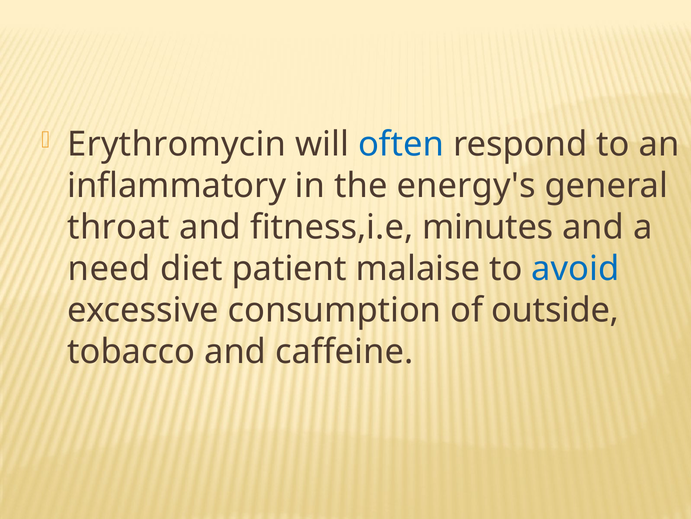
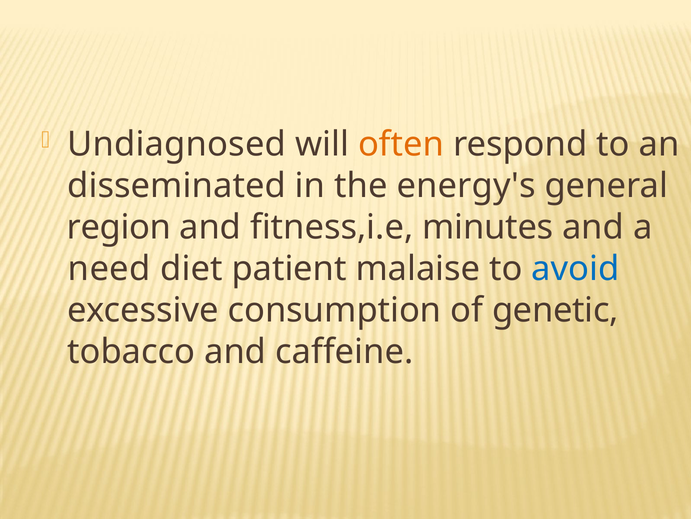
Erythromycin: Erythromycin -> Undiagnosed
often colour: blue -> orange
inflammatory: inflammatory -> disseminated
throat: throat -> region
outside: outside -> genetic
